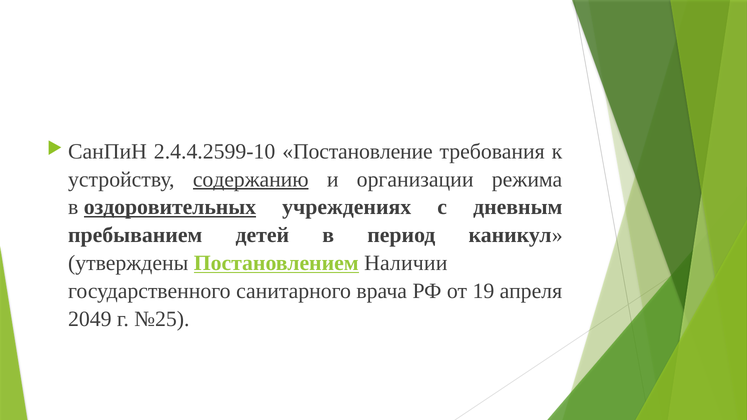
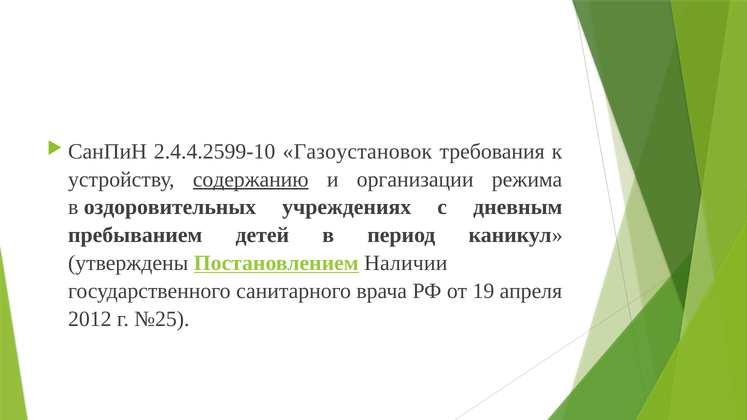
Постановление: Постановление -> Газоустановок
оздоровительных underline: present -> none
2049: 2049 -> 2012
